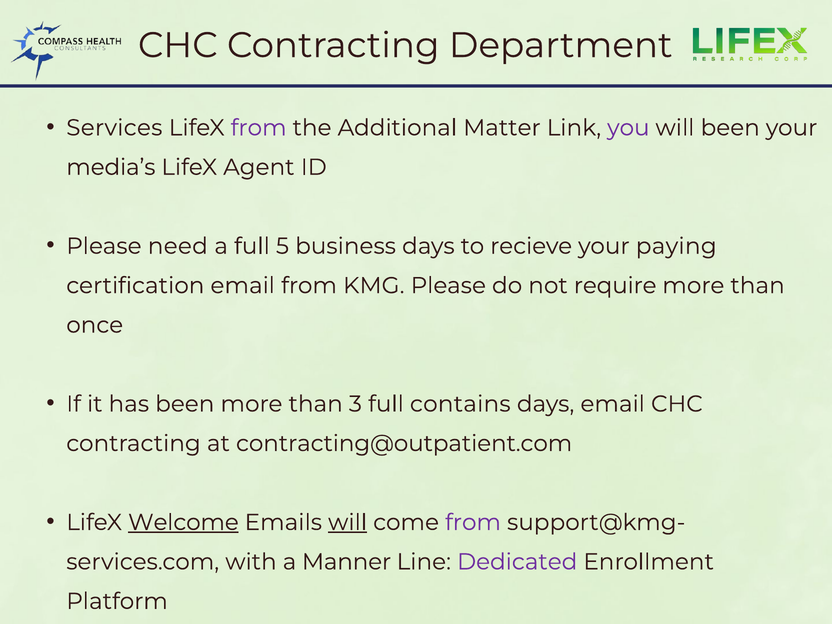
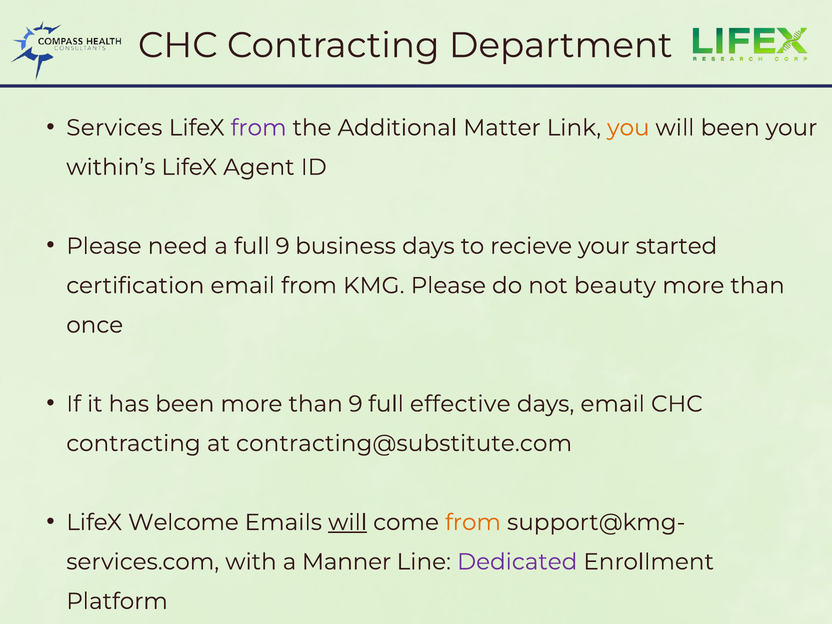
you colour: purple -> orange
media’s: media’s -> within’s
full 5: 5 -> 9
paying: paying -> started
require: require -> beauty
than 3: 3 -> 9
contains: contains -> effective
contracting@outpatient.com: contracting@outpatient.com -> contracting@substitute.com
Welcome underline: present -> none
from at (473, 522) colour: purple -> orange
